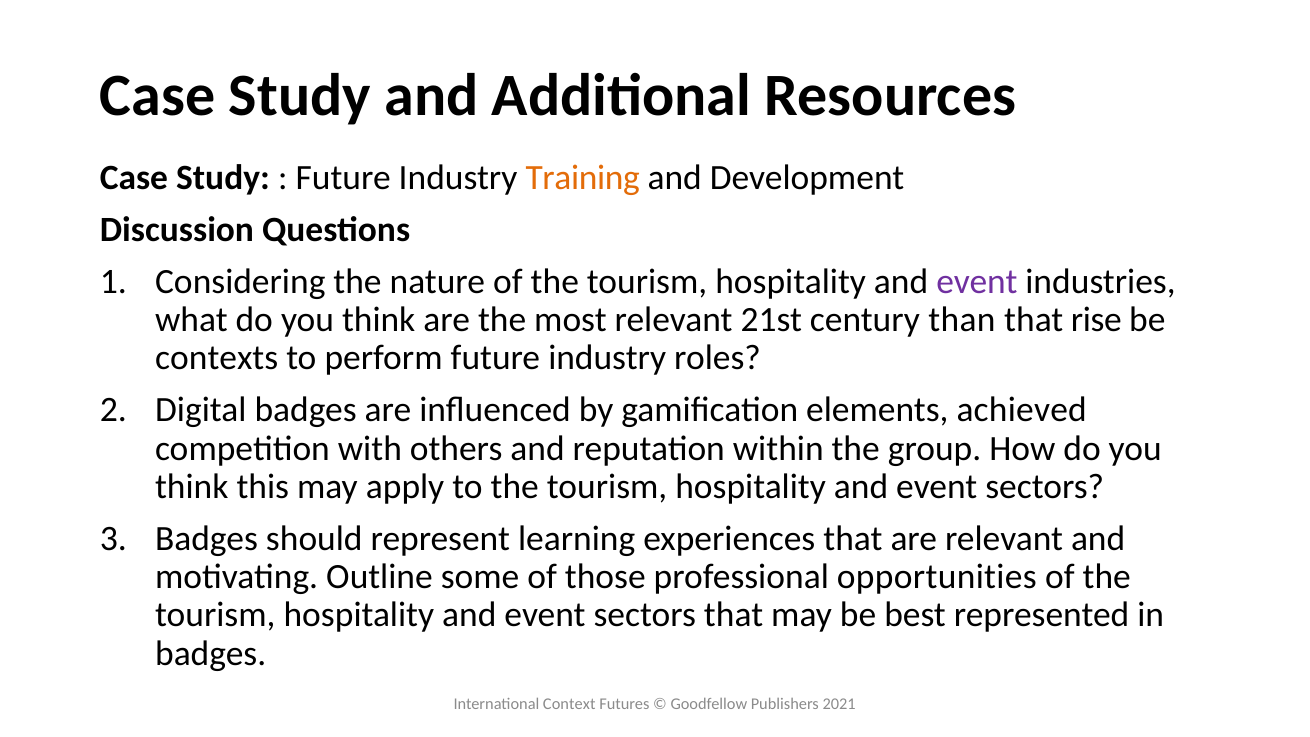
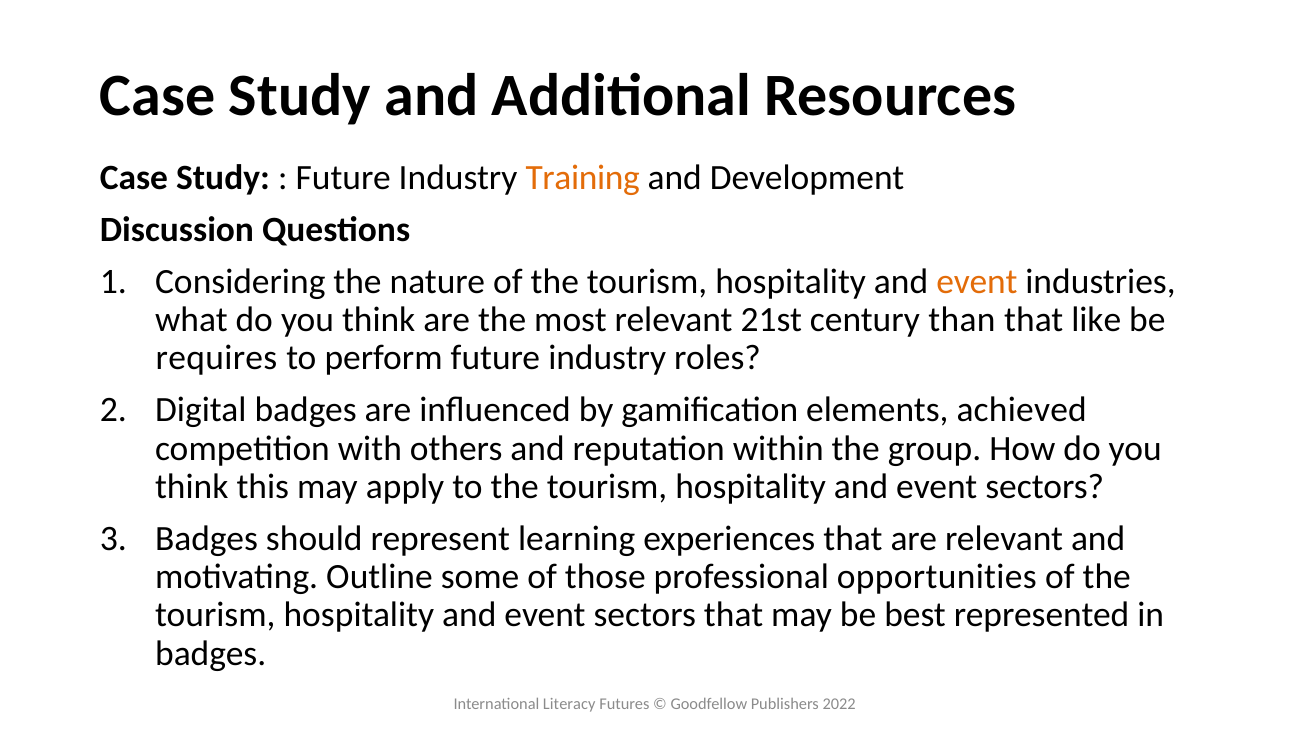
event at (977, 281) colour: purple -> orange
rise: rise -> like
contexts: contexts -> requires
Context: Context -> Literacy
2021: 2021 -> 2022
